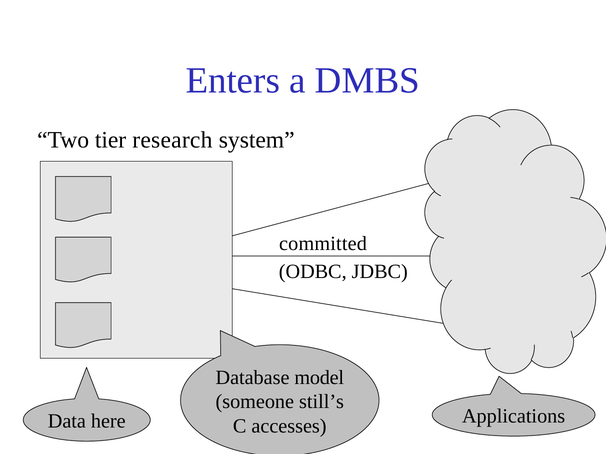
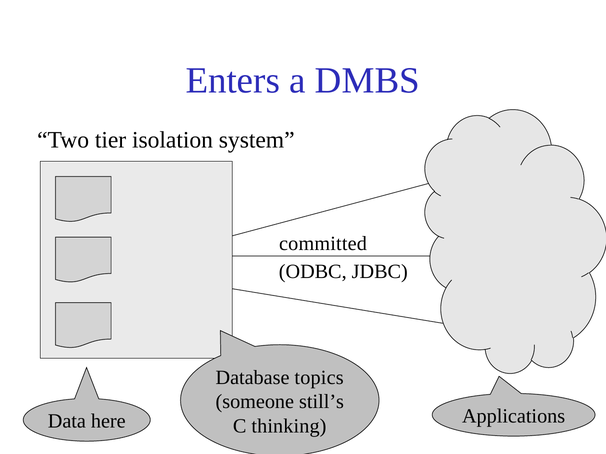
research: research -> isolation
model: model -> topics
accesses: accesses -> thinking
